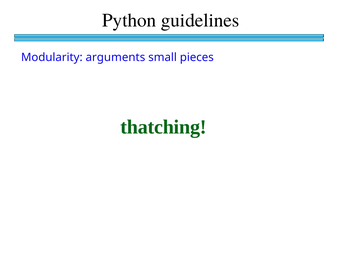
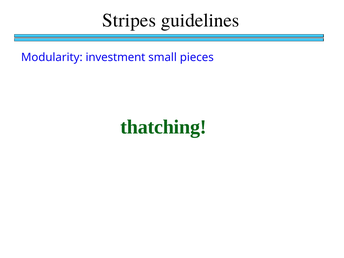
Python: Python -> Stripes
arguments: arguments -> investment
